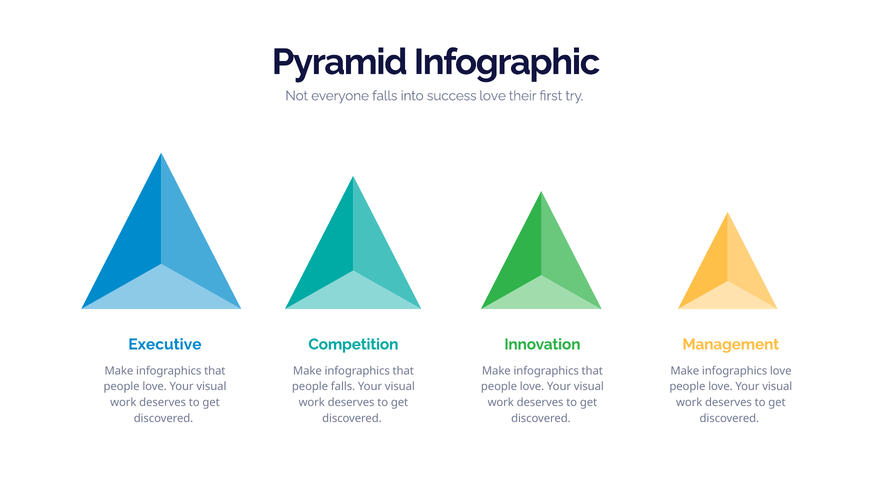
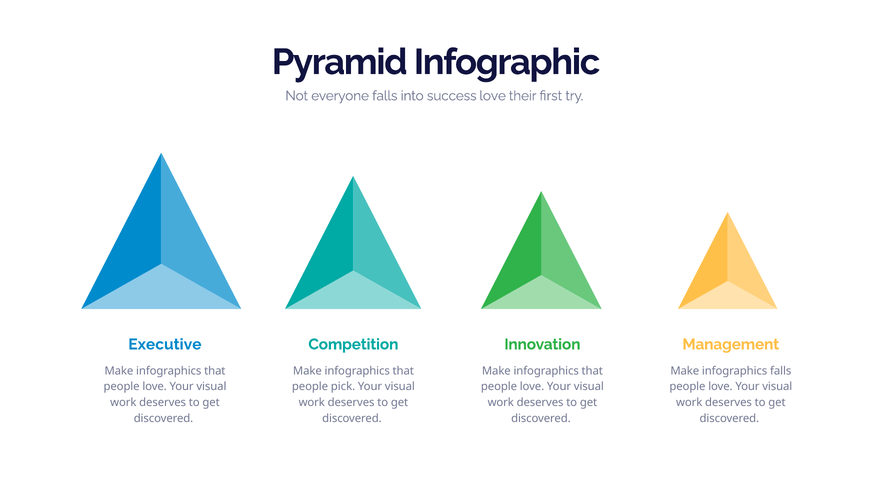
infographics love: love -> falls
people falls: falls -> pick
